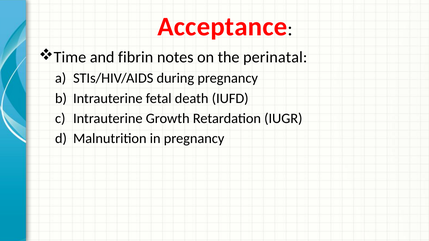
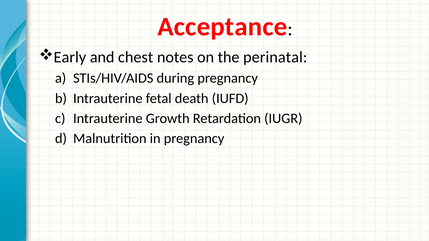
Time: Time -> Early
fibrin: fibrin -> chest
